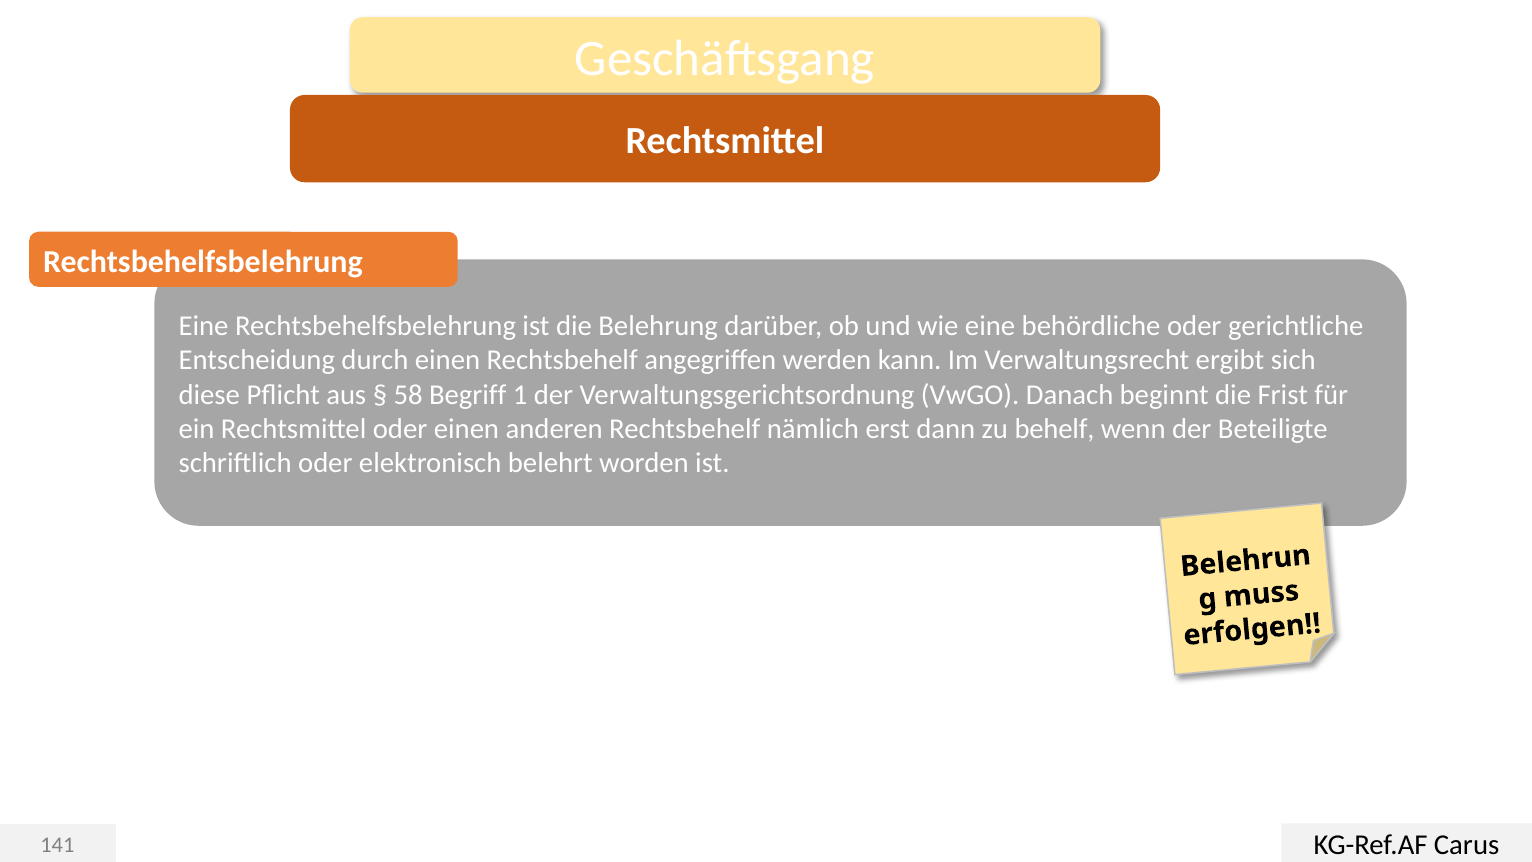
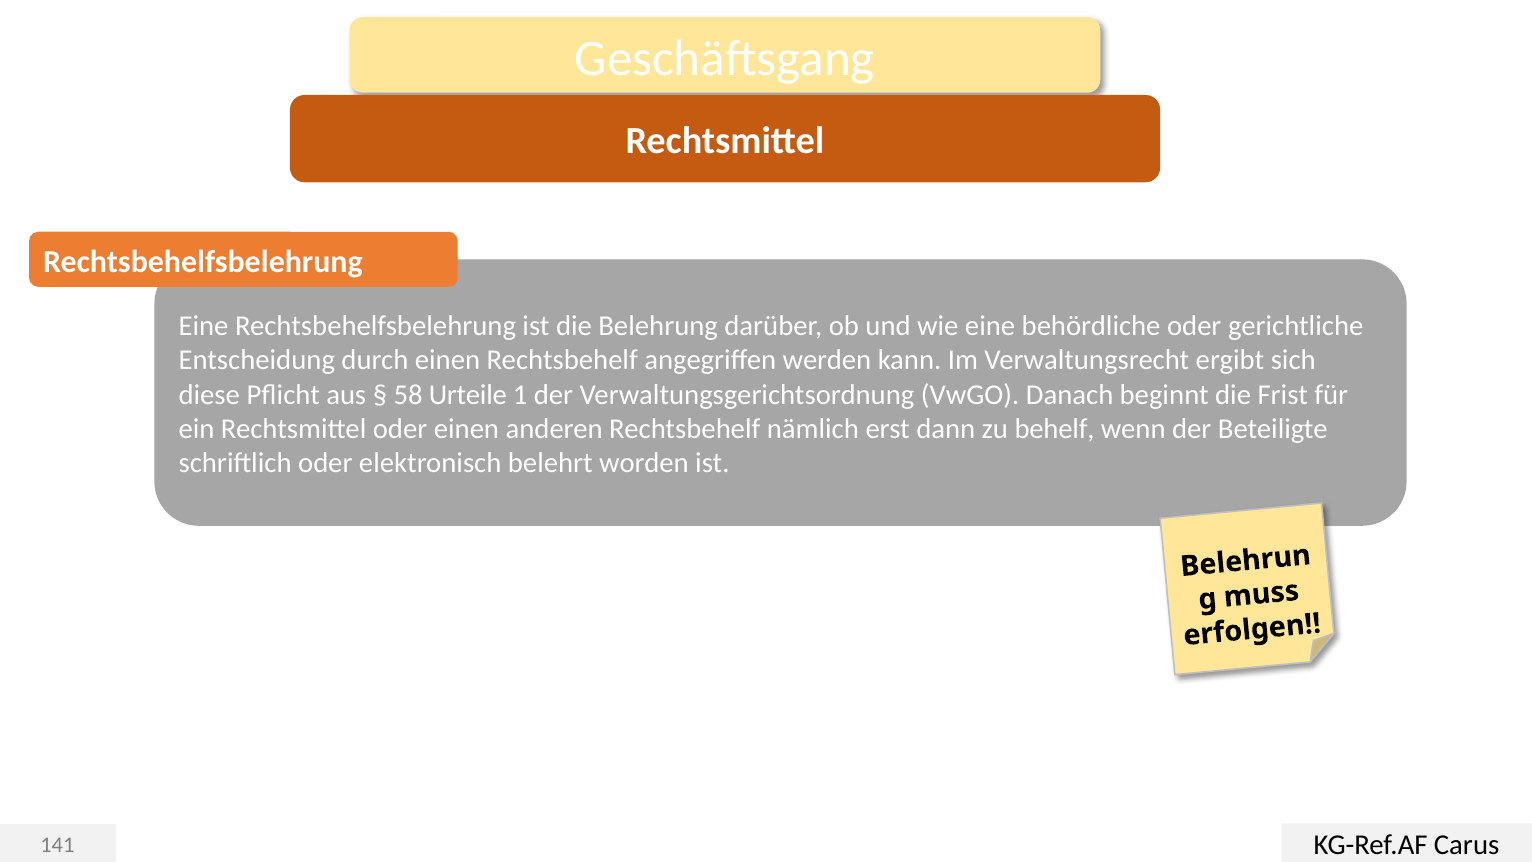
Begriff: Begriff -> Urteile
